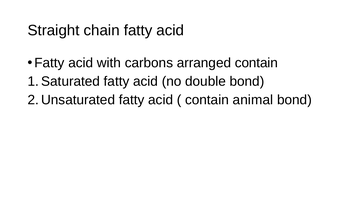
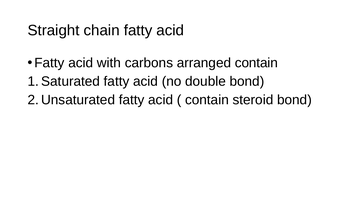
animal: animal -> steroid
